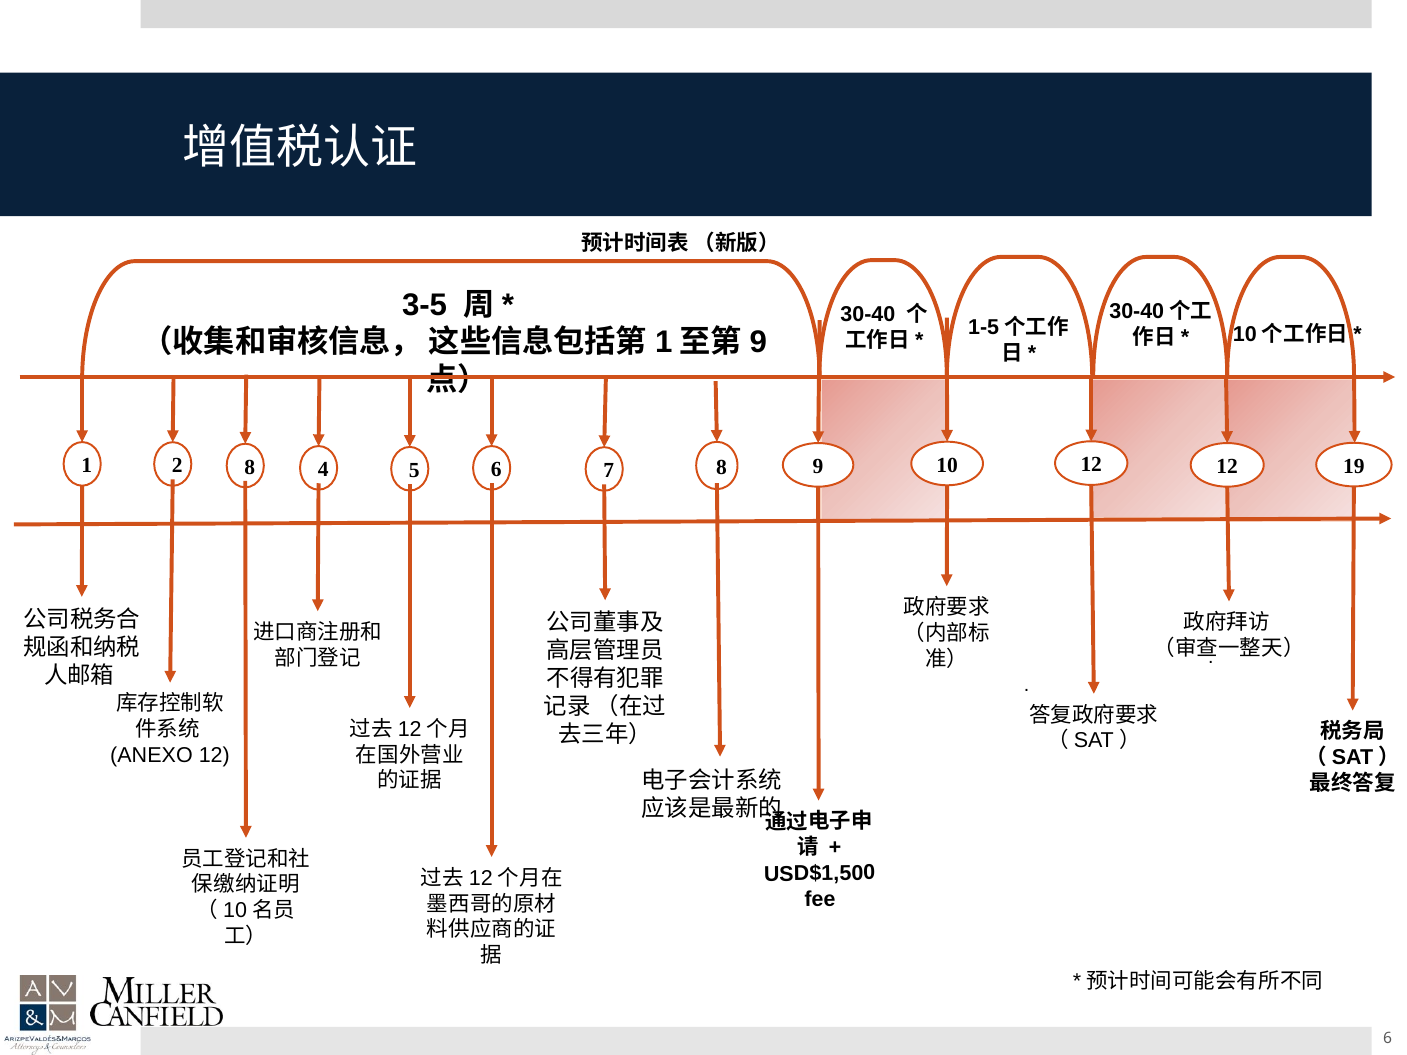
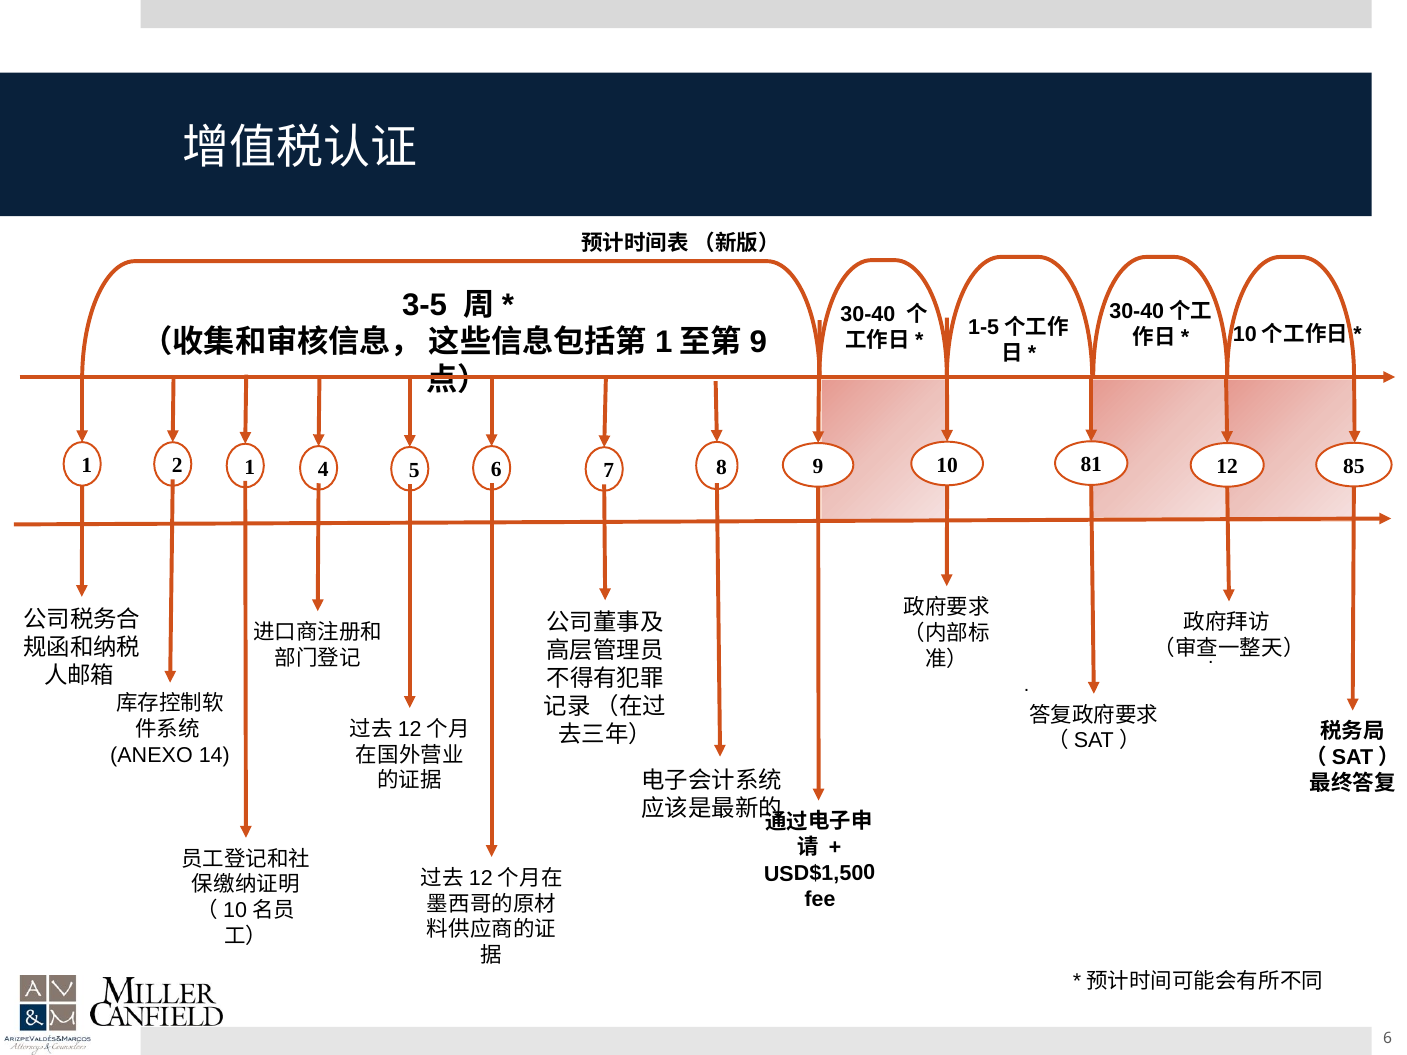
10 12: 12 -> 81
19: 19 -> 85
2 8: 8 -> 1
ANEXO 12: 12 -> 14
